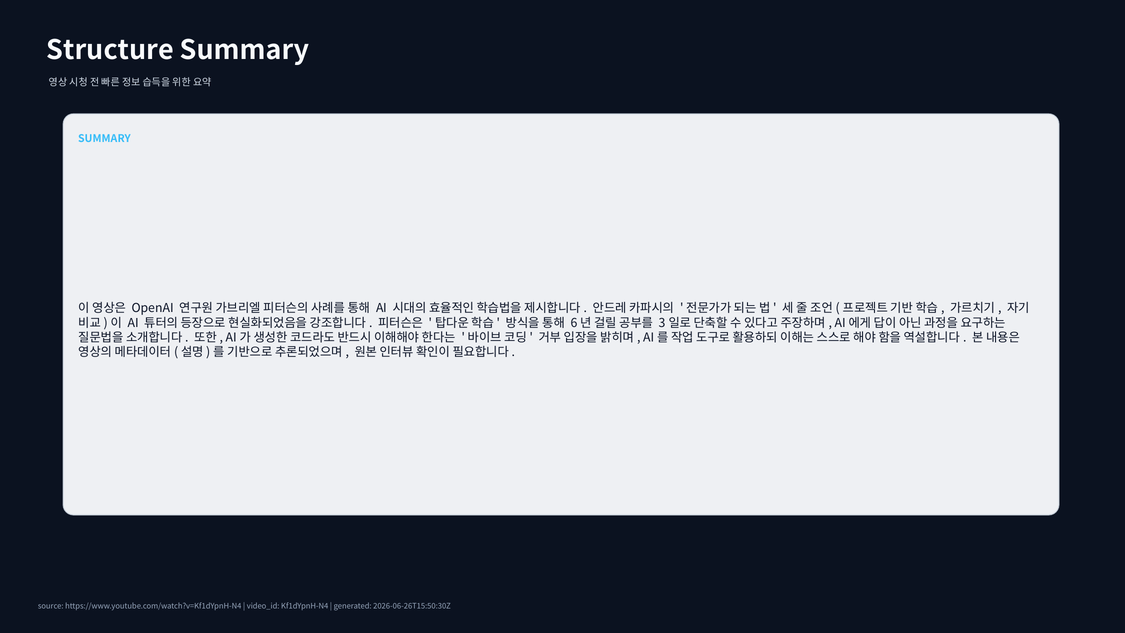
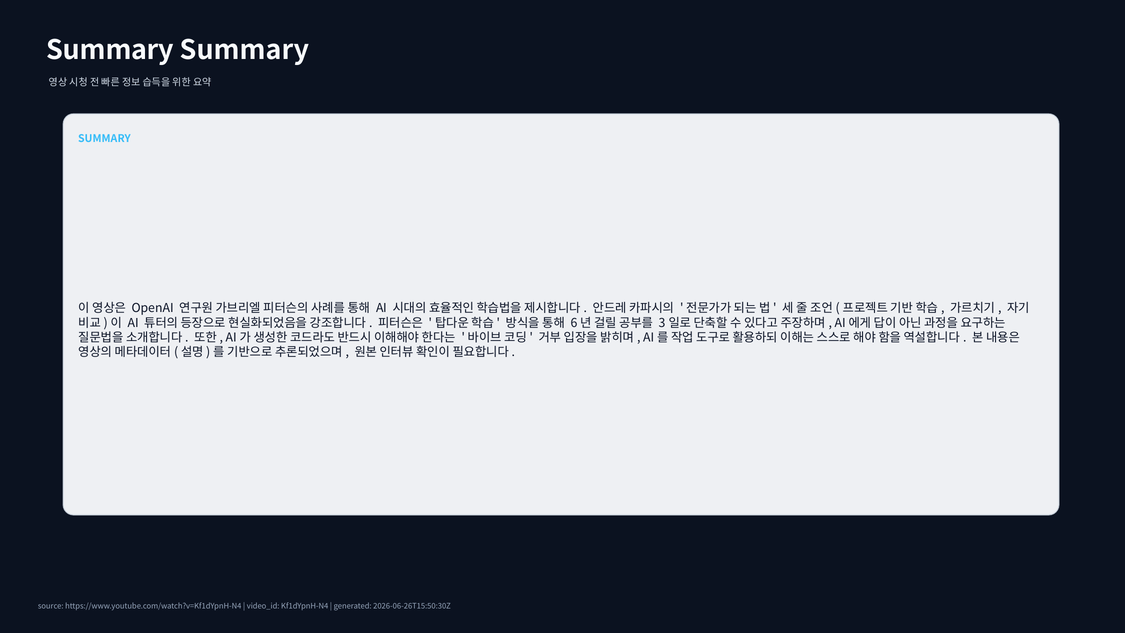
Structure at (110, 50): Structure -> Summary
